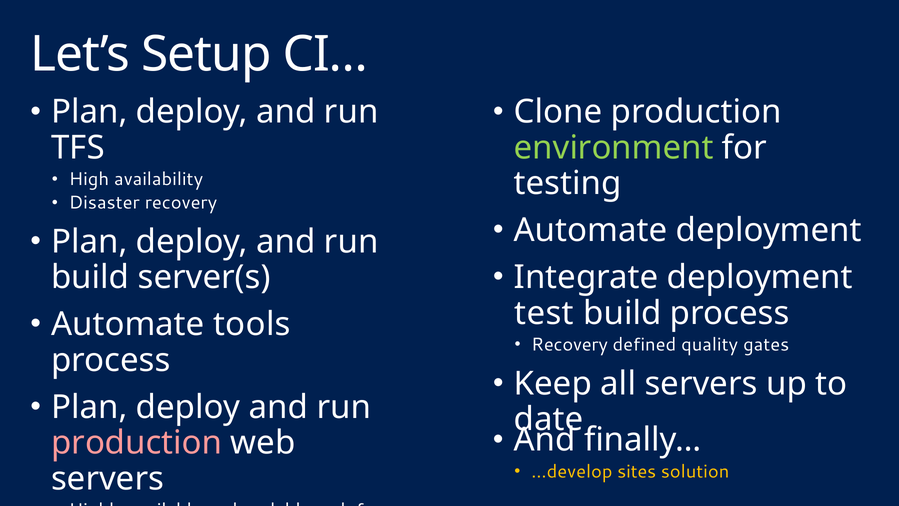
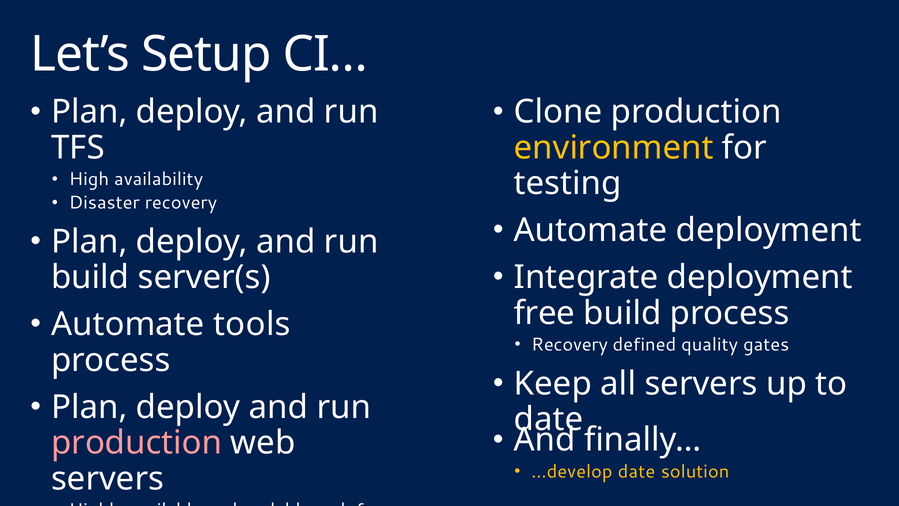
environment colour: light green -> yellow
test: test -> free
…develop sites: sites -> date
